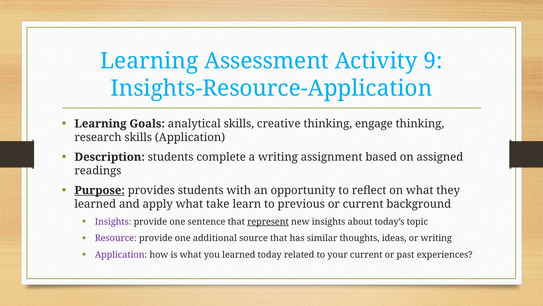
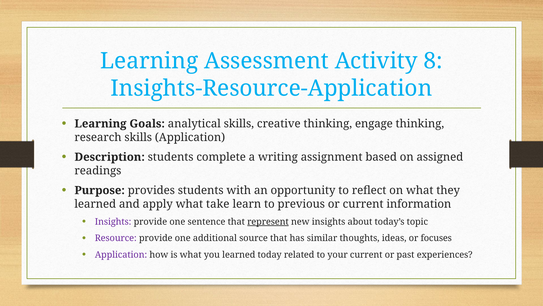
9: 9 -> 8
Purpose underline: present -> none
background: background -> information
or writing: writing -> focuses
